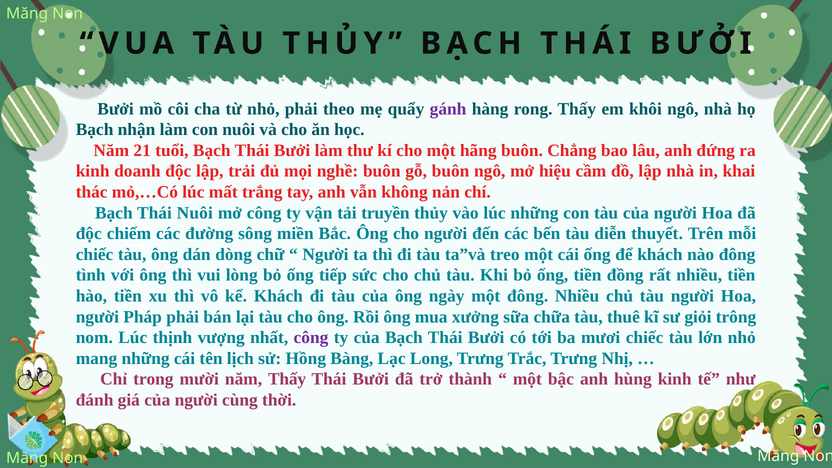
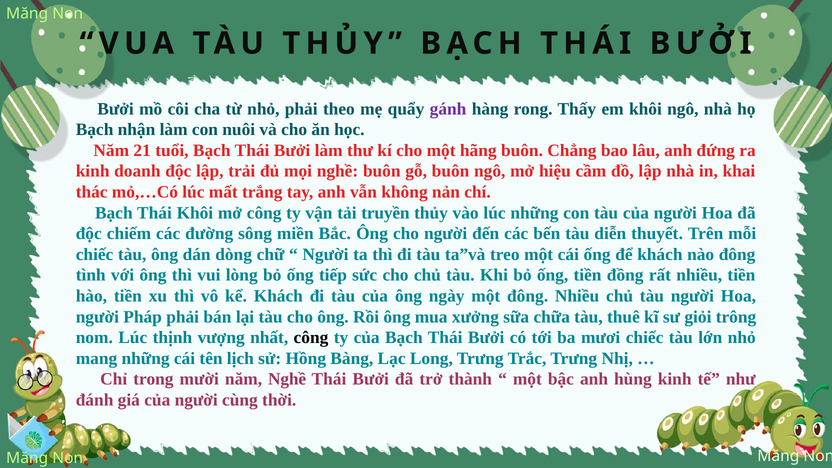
Thái Nuôi: Nuôi -> Khôi
công at (311, 338) colour: purple -> black
năm Thấy: Thấy -> Nghề
